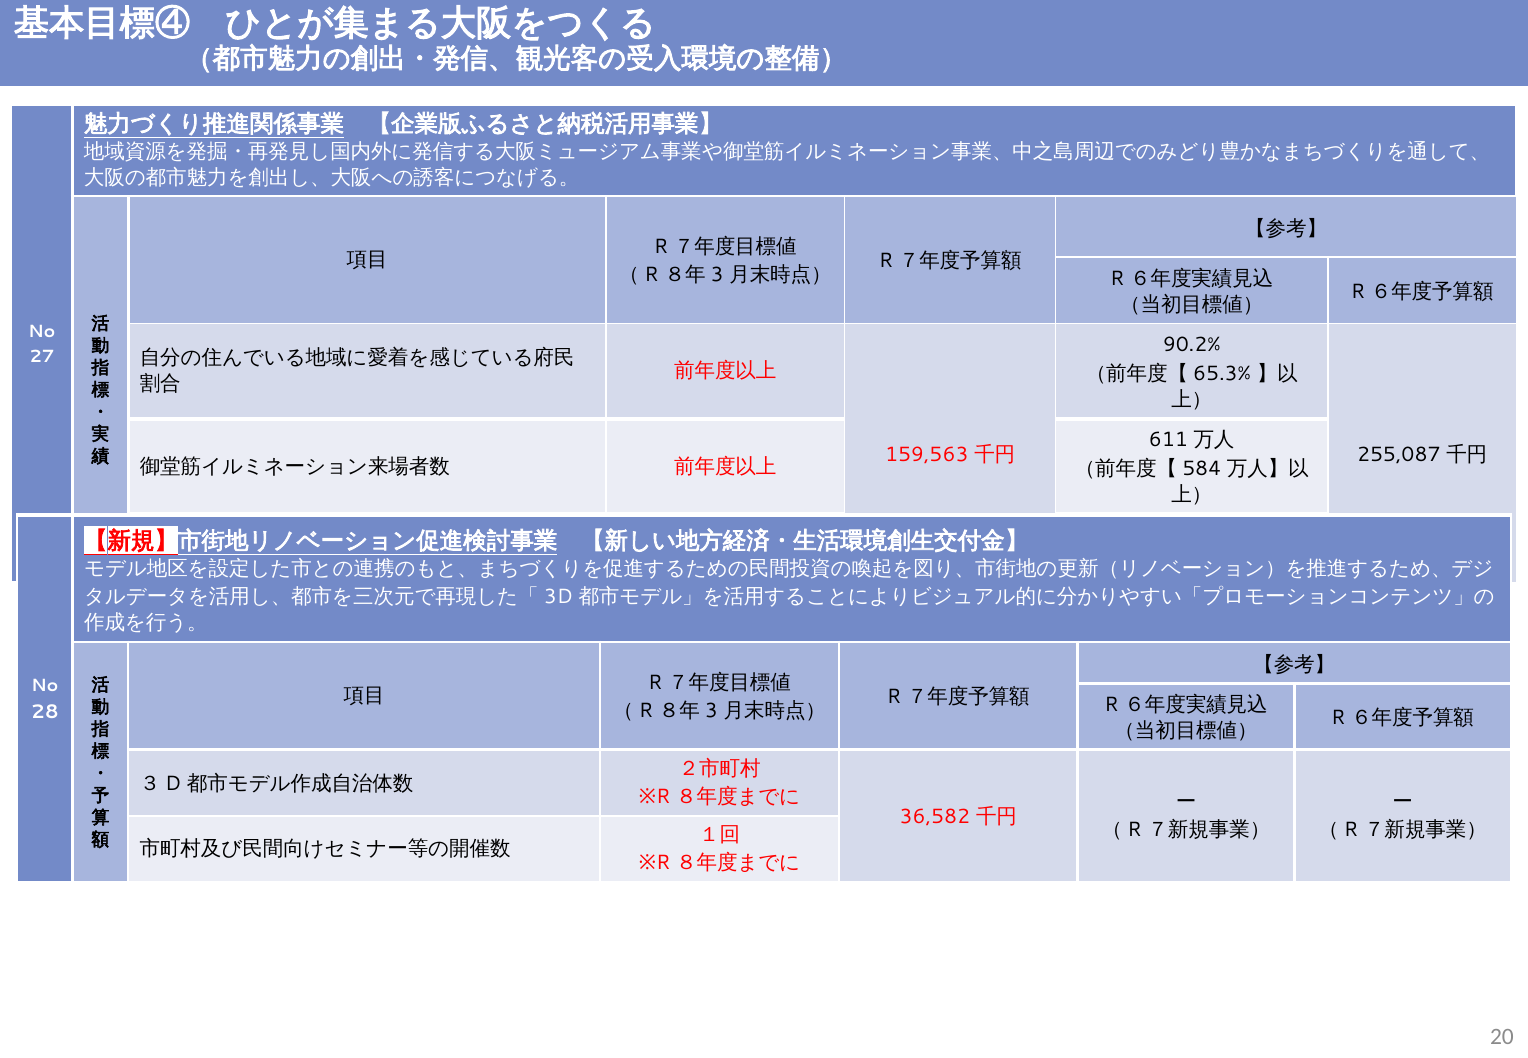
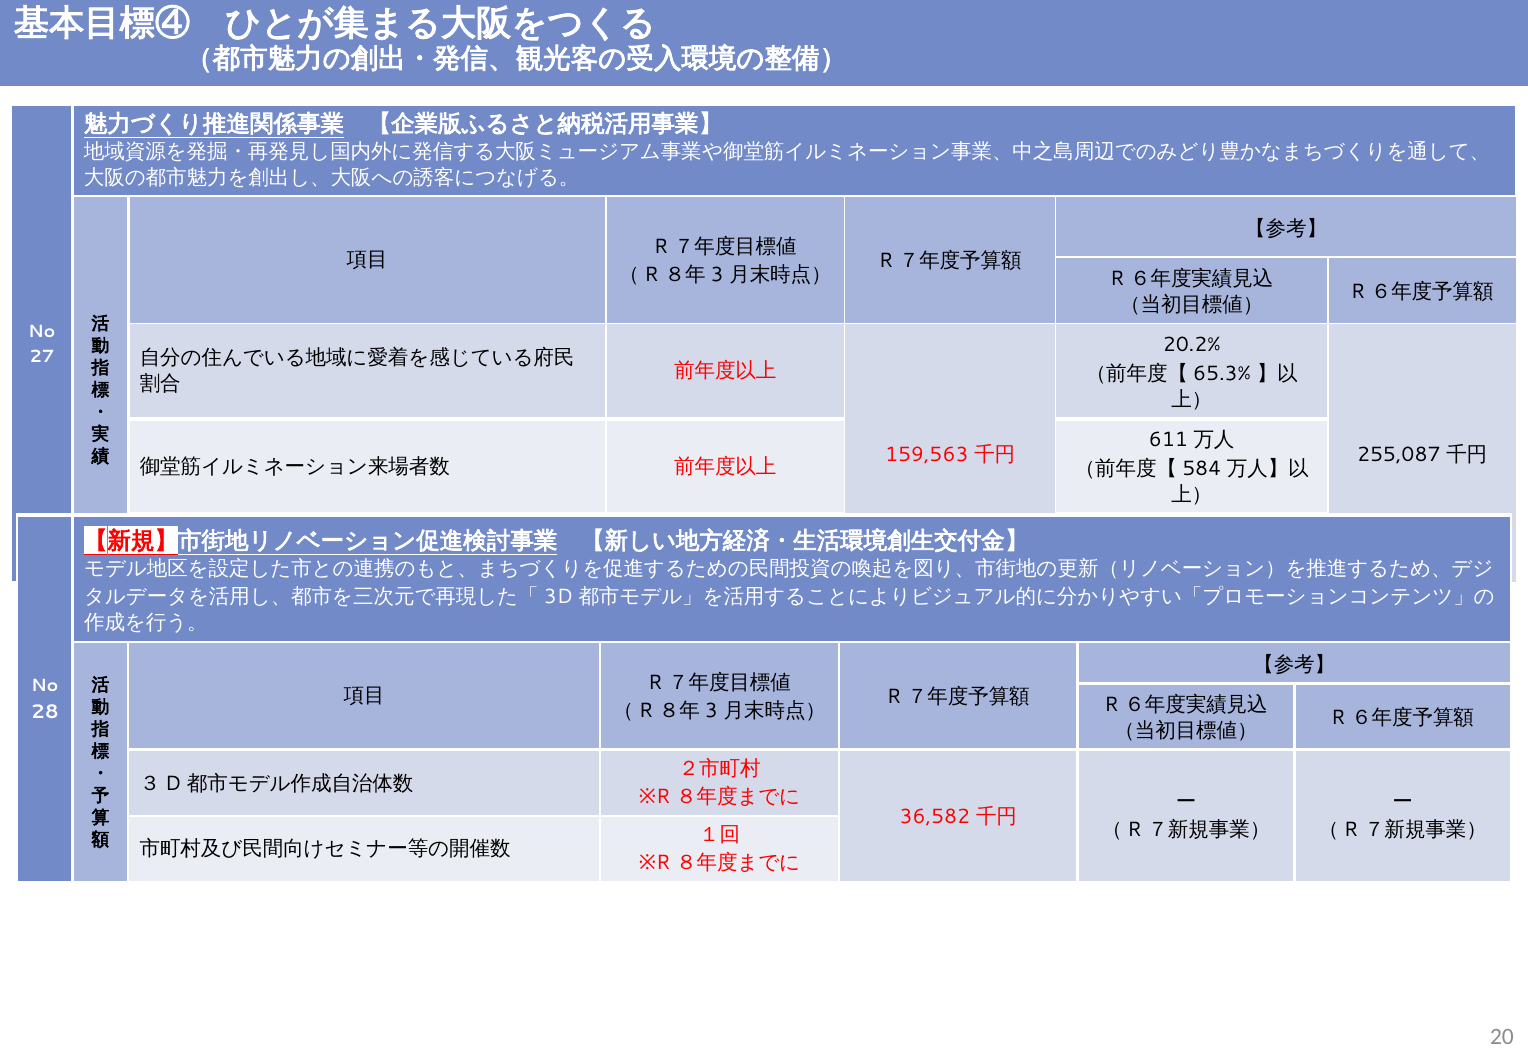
90.2%: 90.2% -> 20.2%
